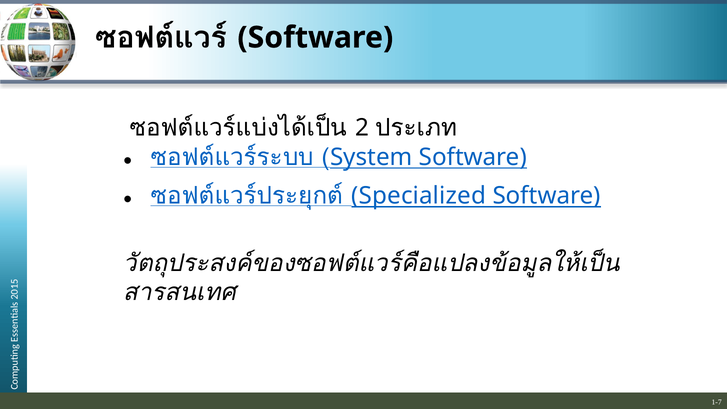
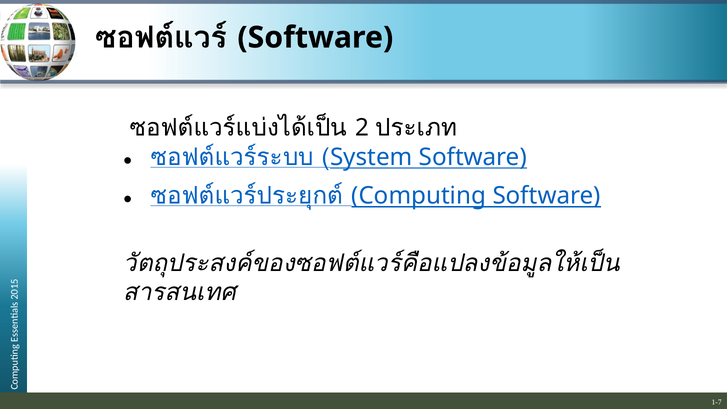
Specialized: Specialized -> Computing
